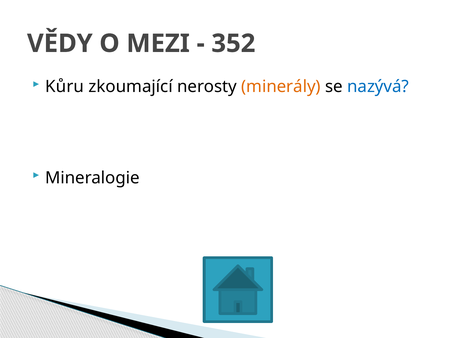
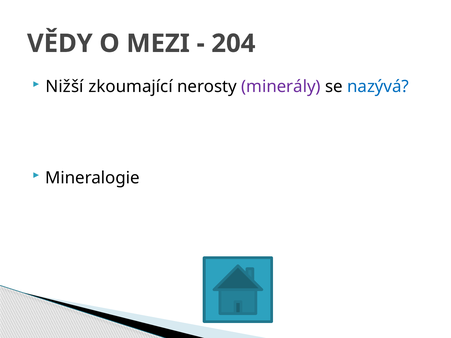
352: 352 -> 204
Kůru: Kůru -> Nižší
minerály colour: orange -> purple
